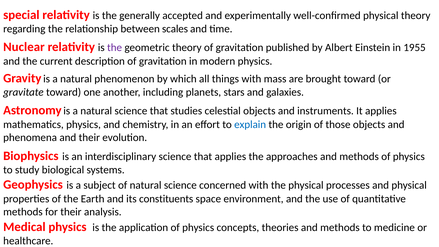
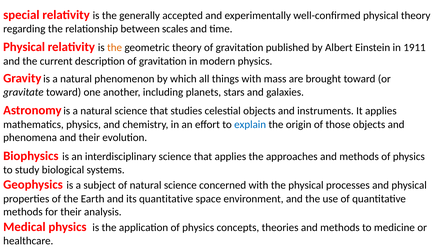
Nuclear at (24, 47): Nuclear -> Physical
the at (115, 48) colour: purple -> orange
1955: 1955 -> 1911
its constituents: constituents -> quantitative
